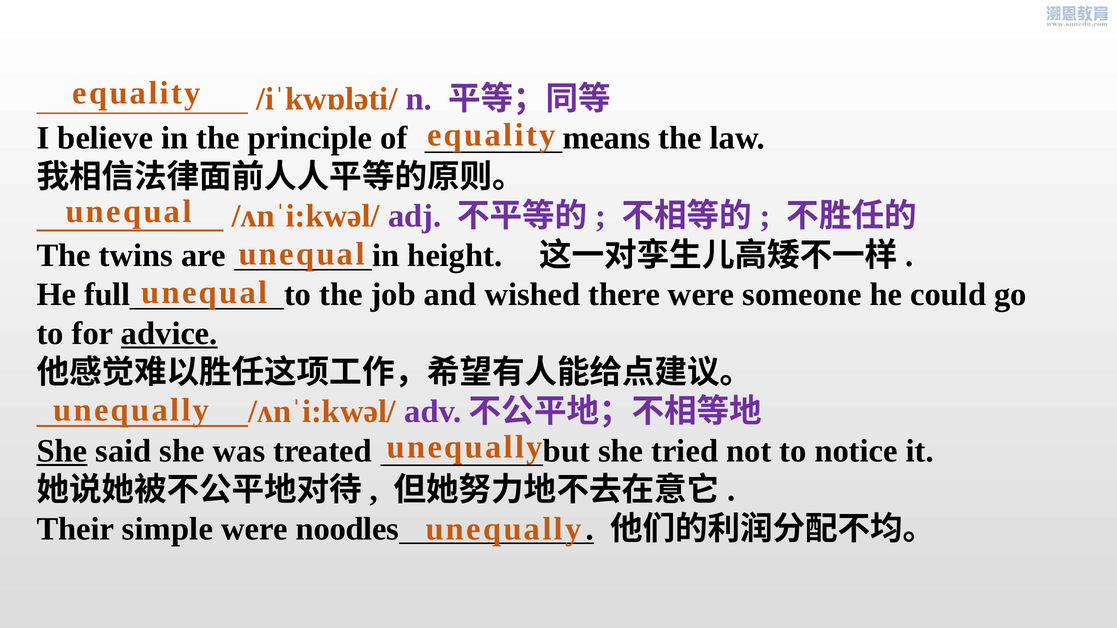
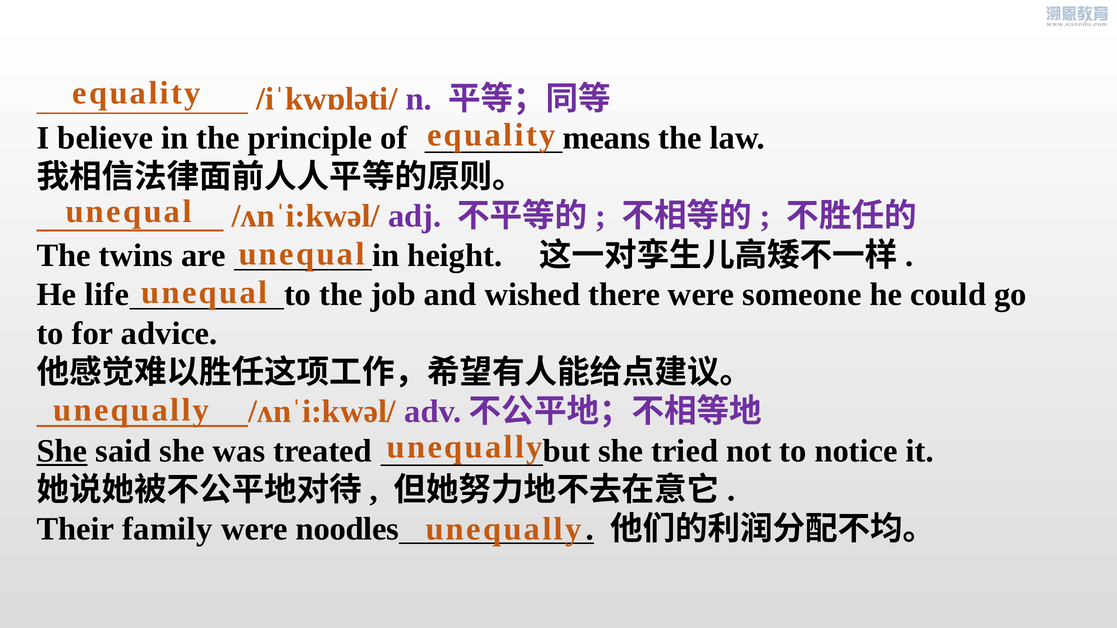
full: full -> life
advice underline: present -> none
simple: simple -> family
